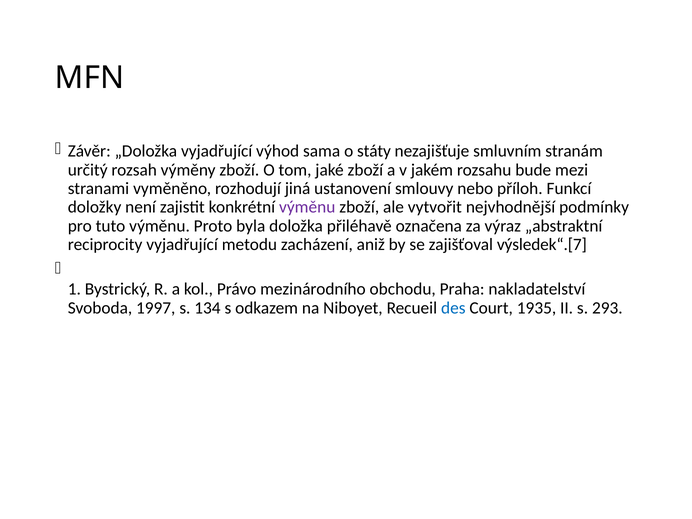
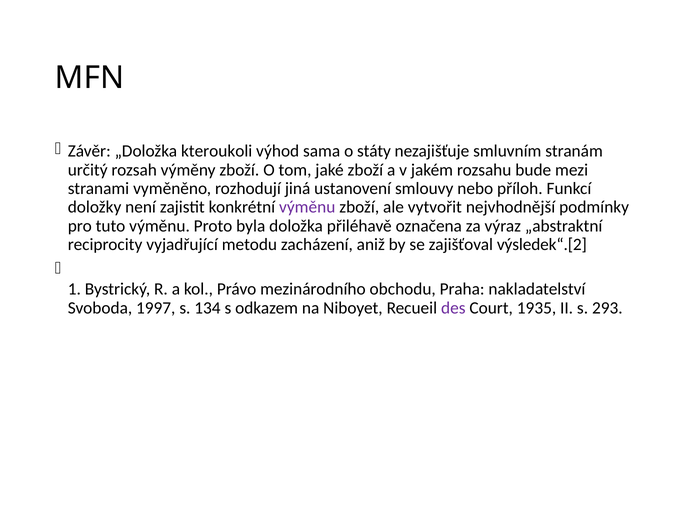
„Doložka vyjadřující: vyjadřující -> kteroukoli
výsledek“.[7: výsledek“.[7 -> výsledek“.[2
des colour: blue -> purple
